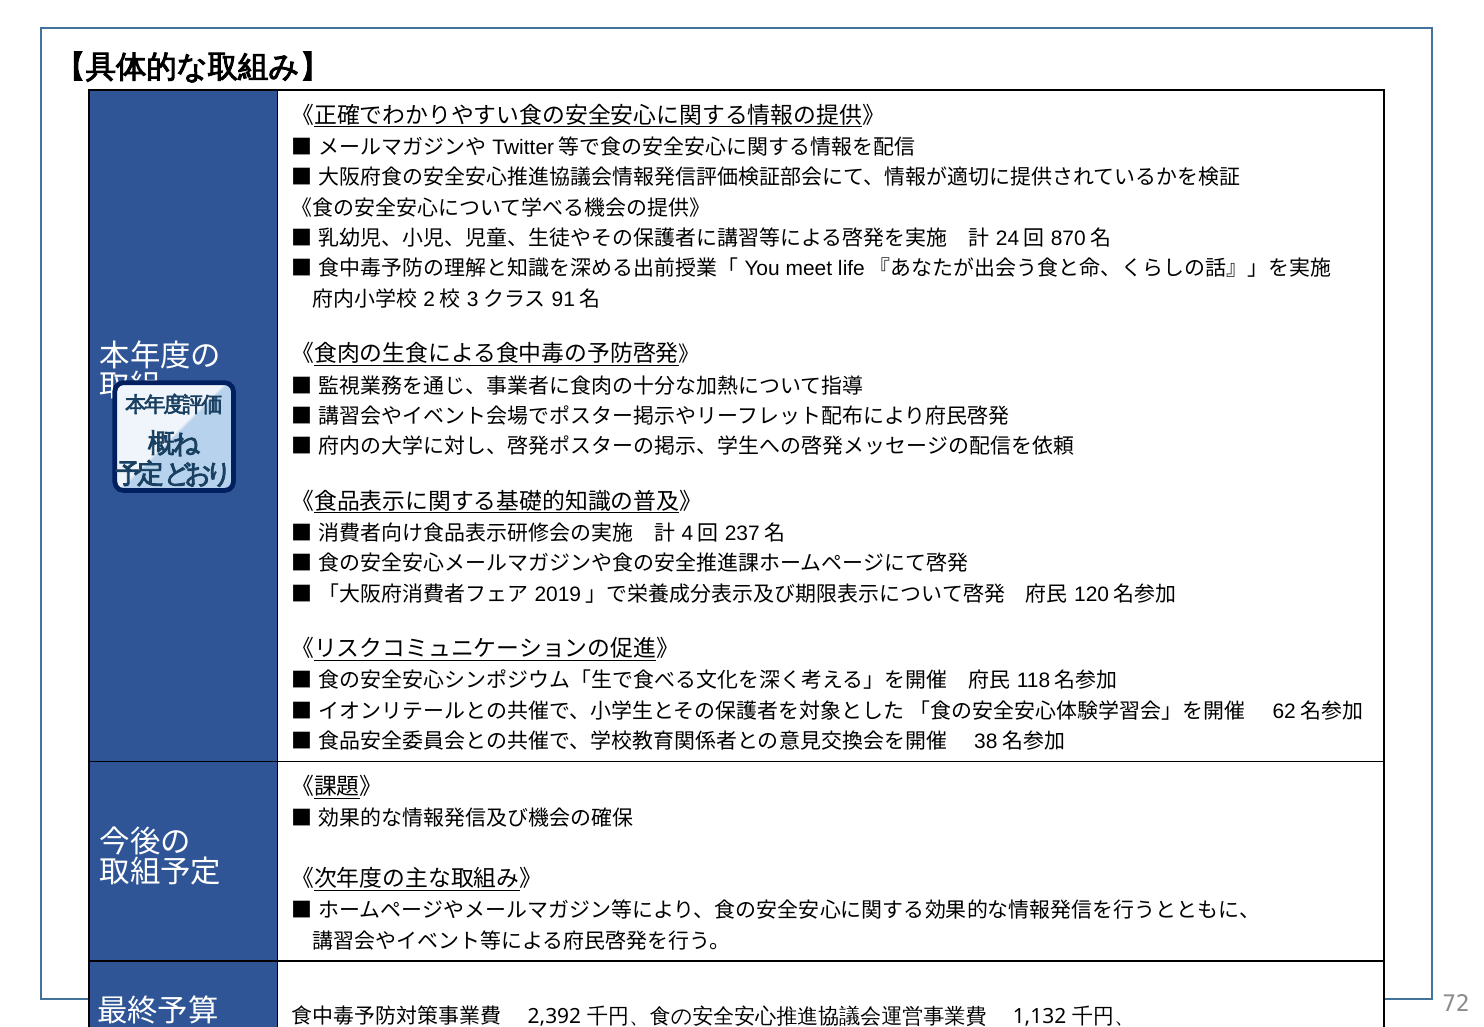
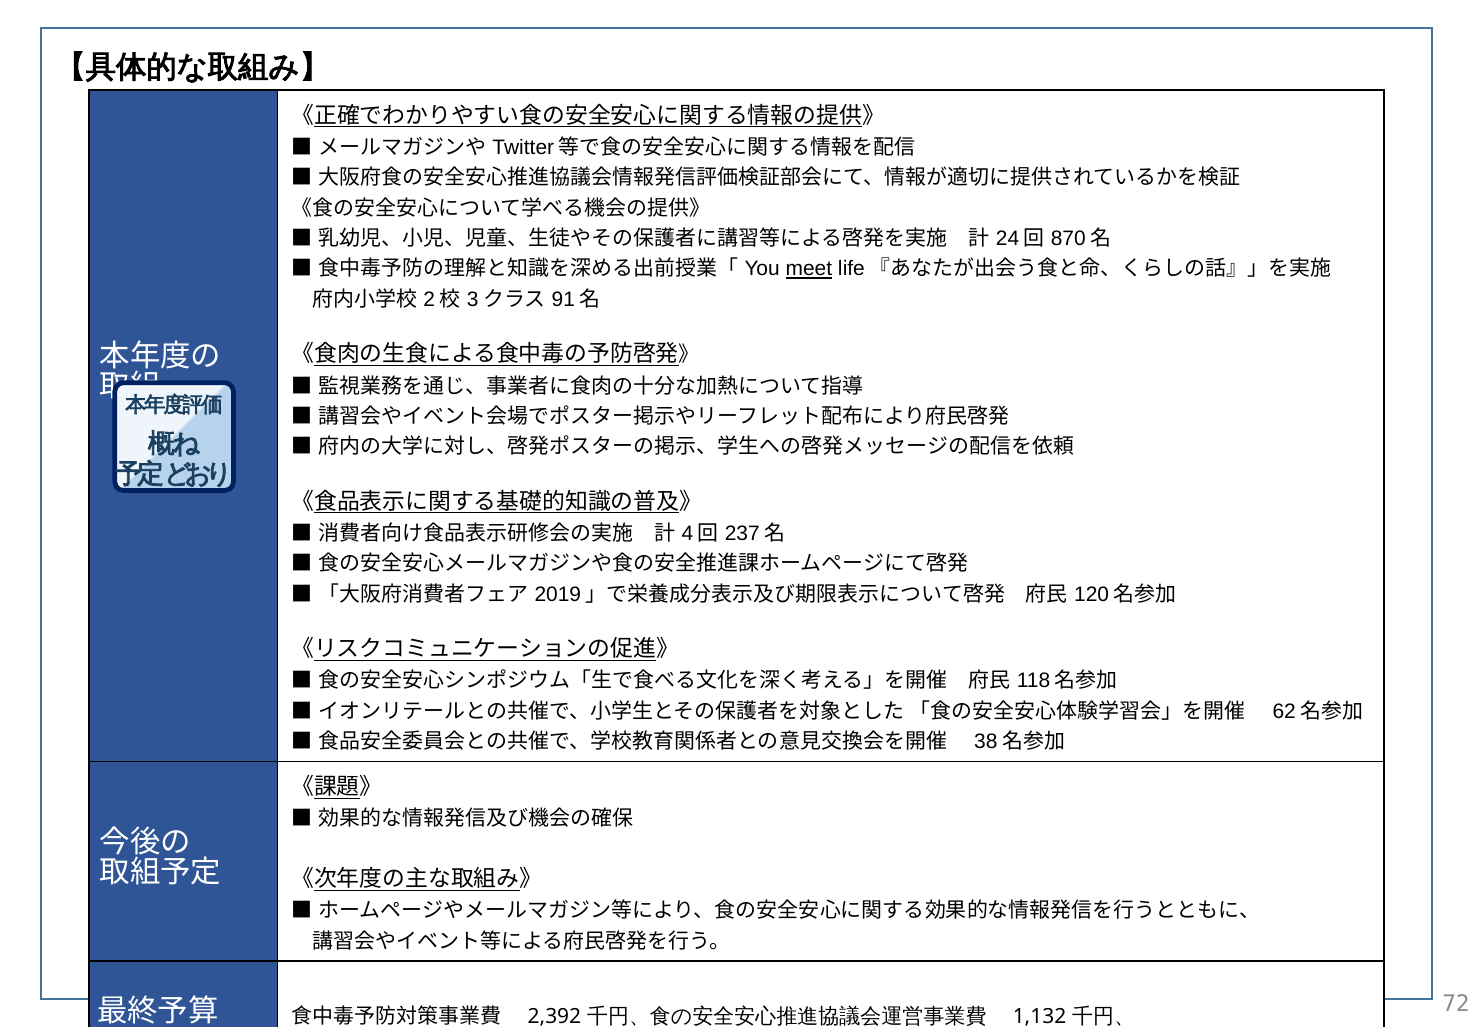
meet underline: none -> present
